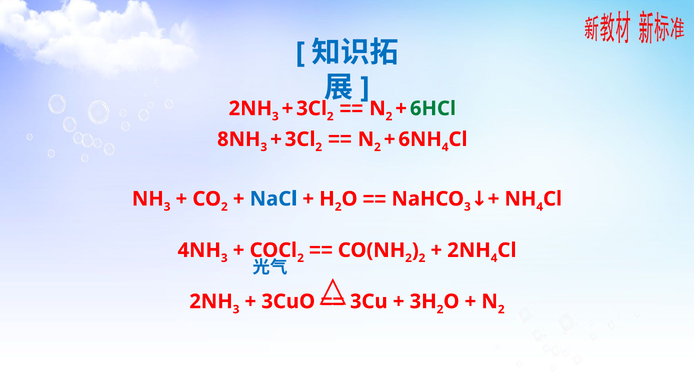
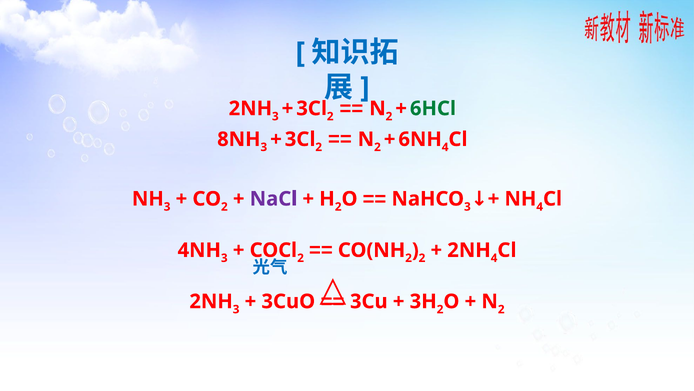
NaCl colour: blue -> purple
